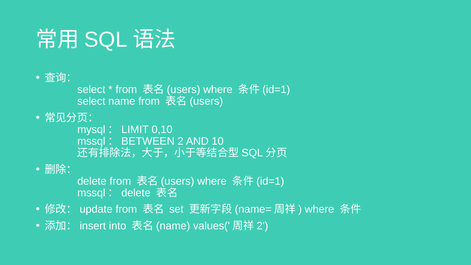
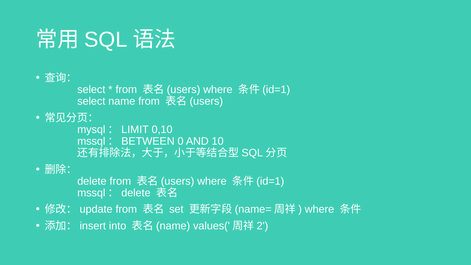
2: 2 -> 0
